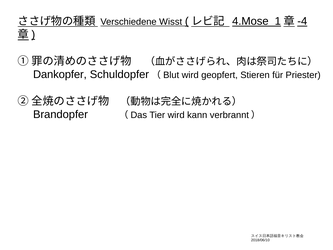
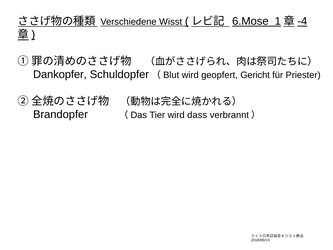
4.Mose: 4.Mose -> 6.Mose
Stieren: Stieren -> Gericht
kann: kann -> dass
